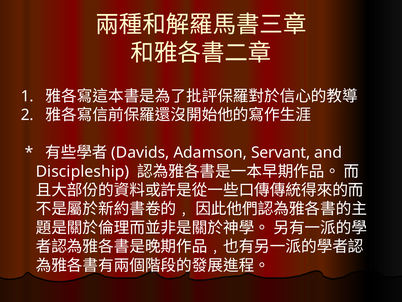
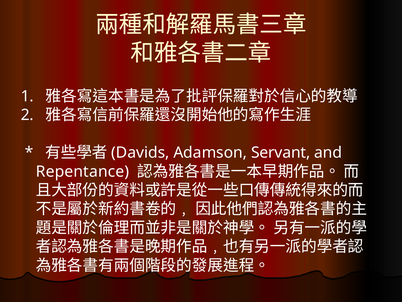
Discipleship: Discipleship -> Repentance
